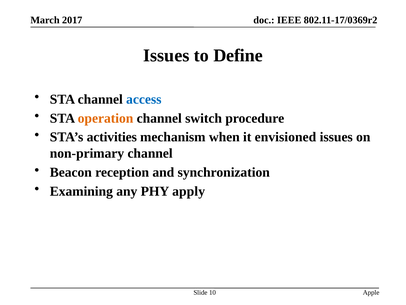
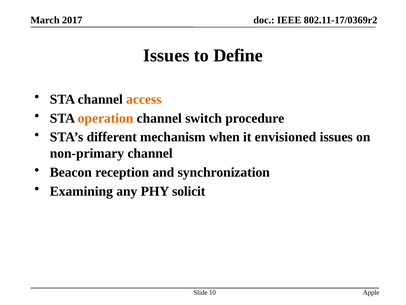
access colour: blue -> orange
activities: activities -> different
apply: apply -> solicit
